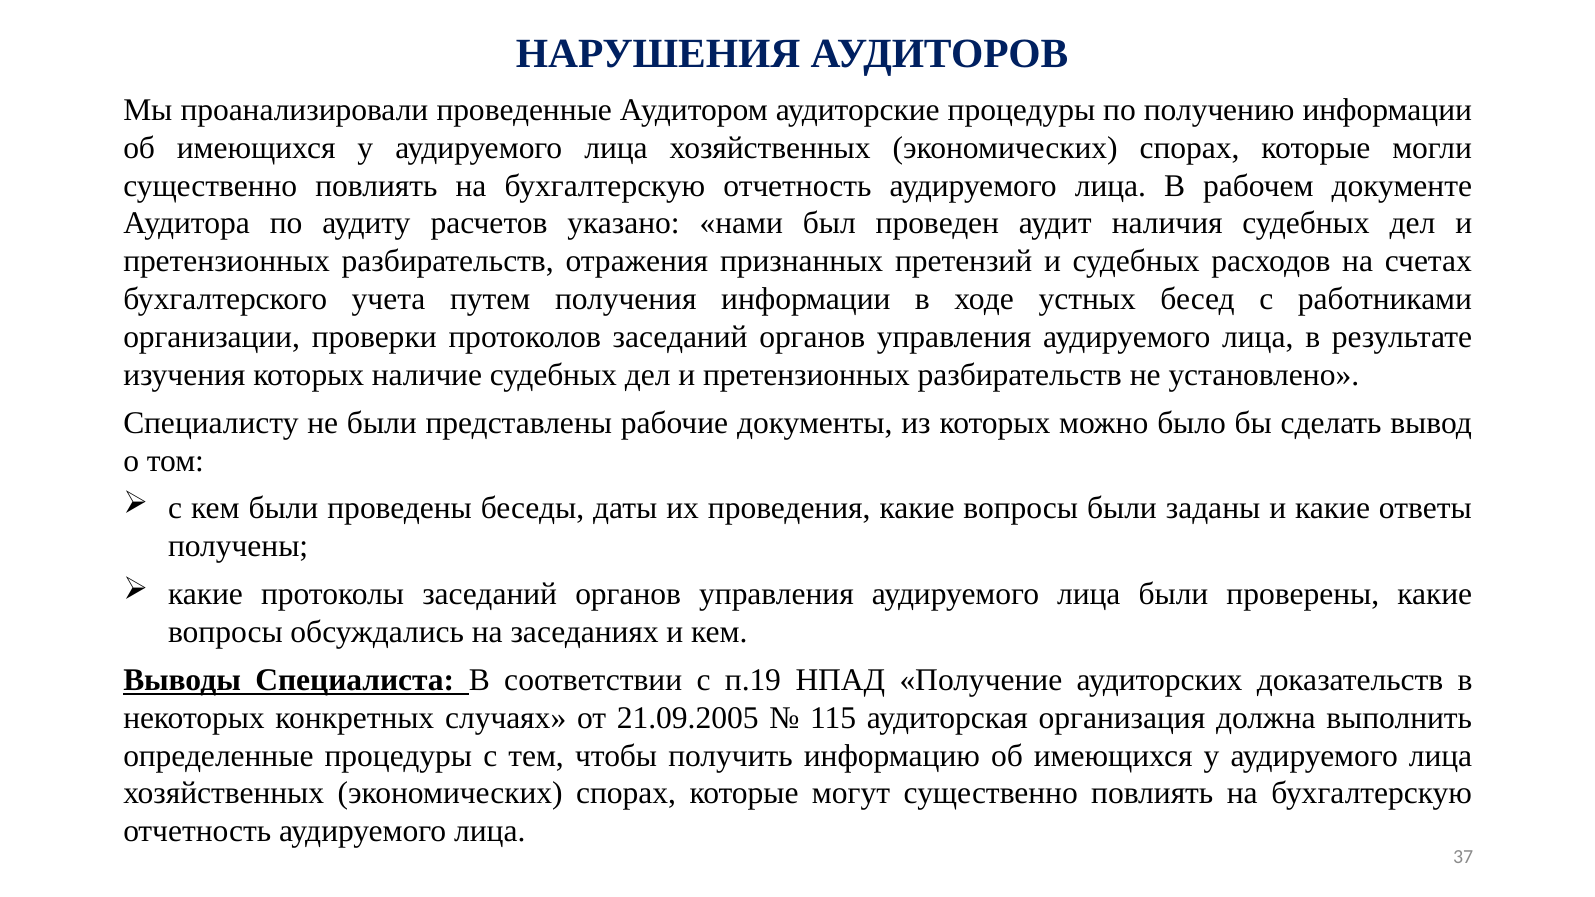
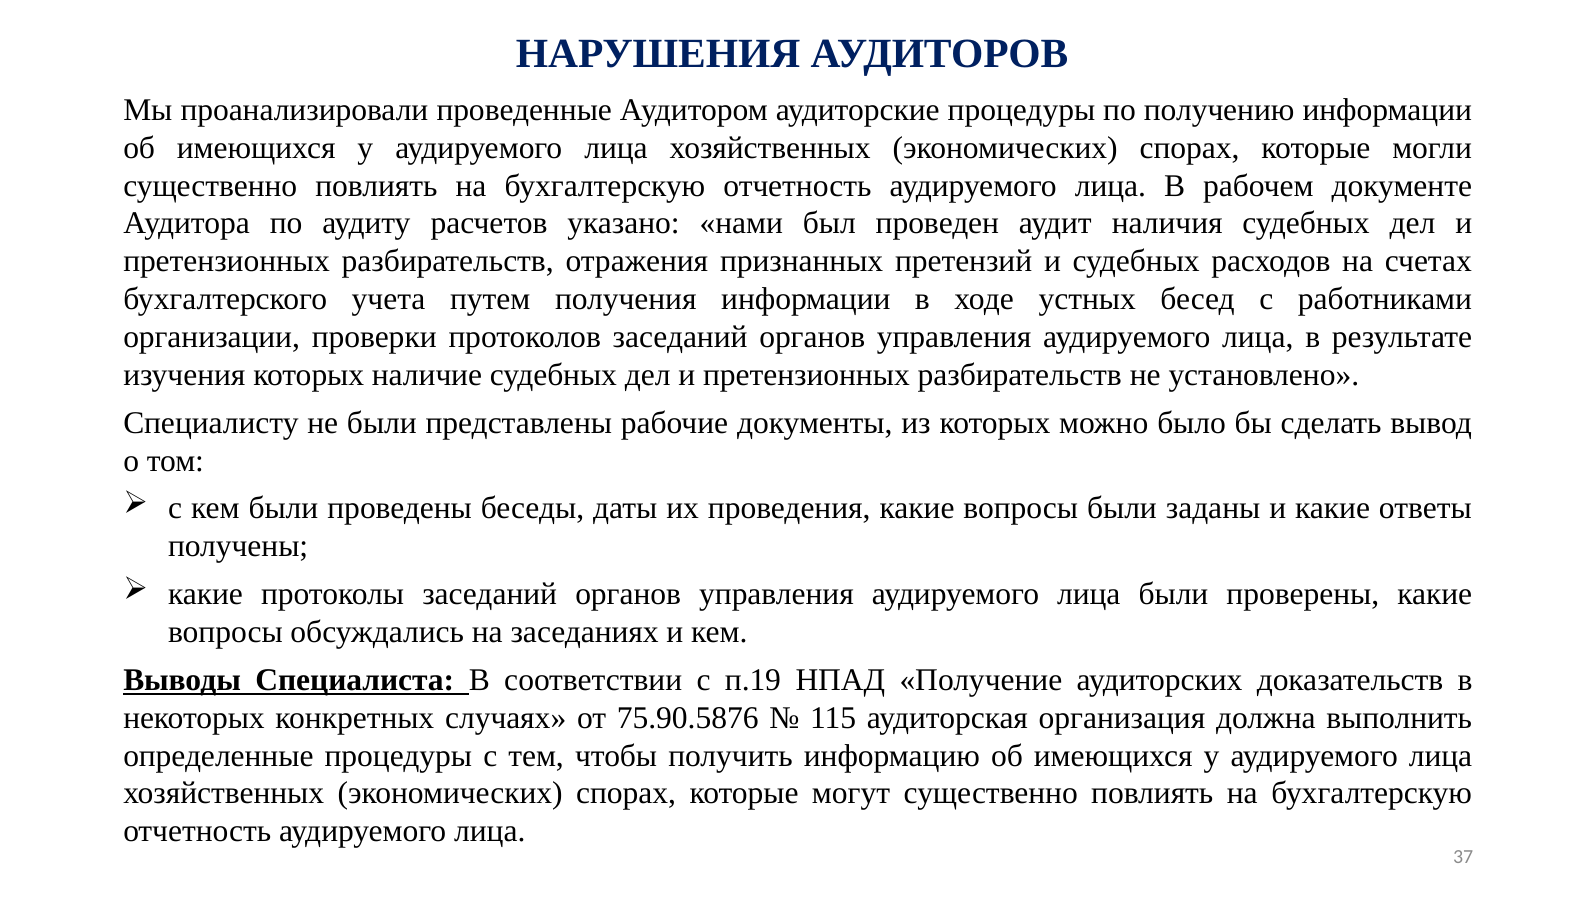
21.09.2005: 21.09.2005 -> 75.90.5876
